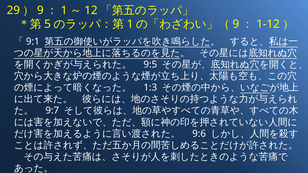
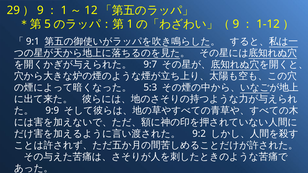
9:5: 9:5 -> 9:7
1:3: 1:3 -> 5:3
9:7: 9:7 -> 9:9
9:6: 9:6 -> 9:2
